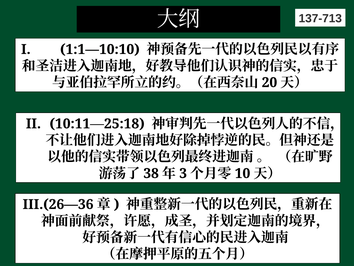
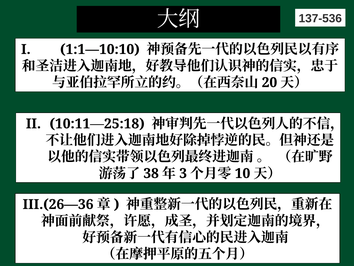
137-713: 137-713 -> 137-536
